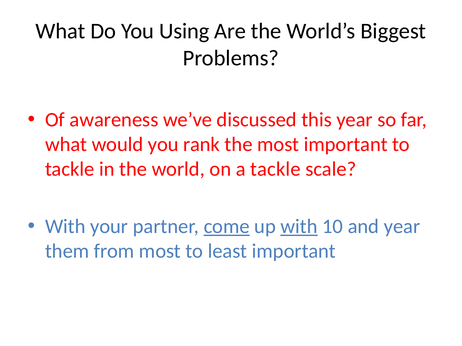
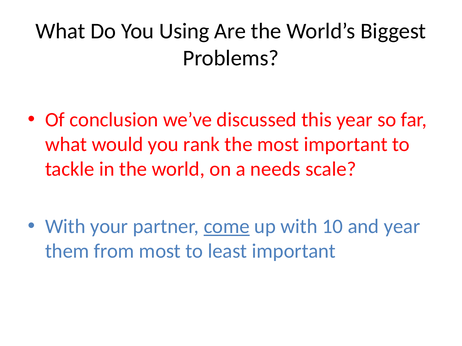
awareness: awareness -> conclusion
a tackle: tackle -> needs
with at (299, 227) underline: present -> none
